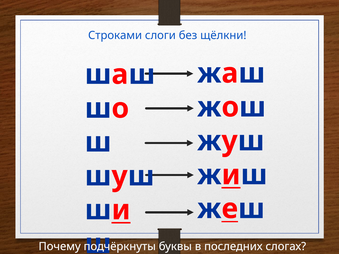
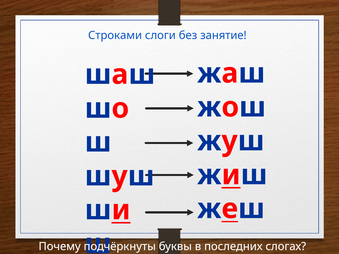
щёлкни: щёлкни -> занятие
